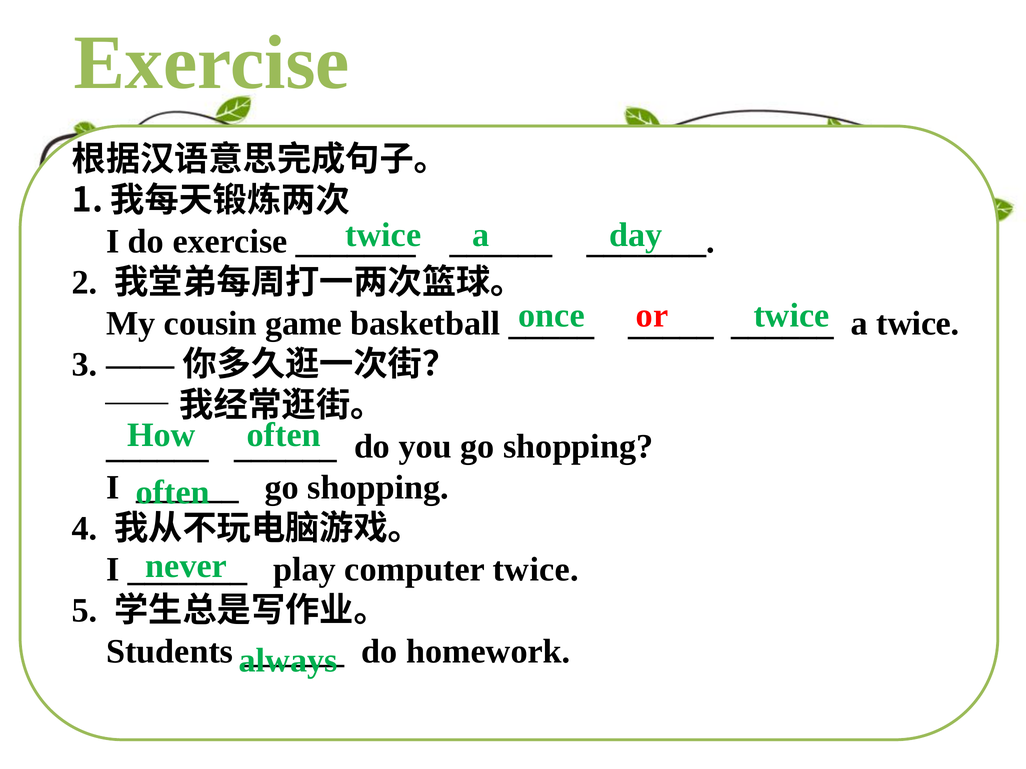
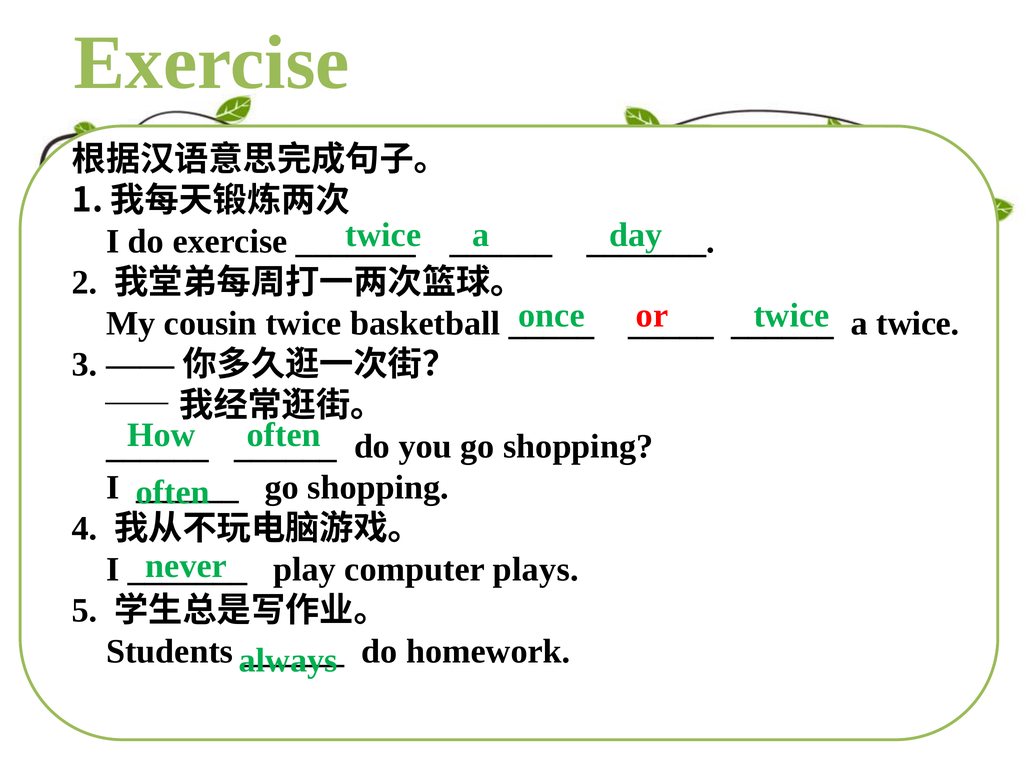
cousin game: game -> twice
computer twice: twice -> plays
